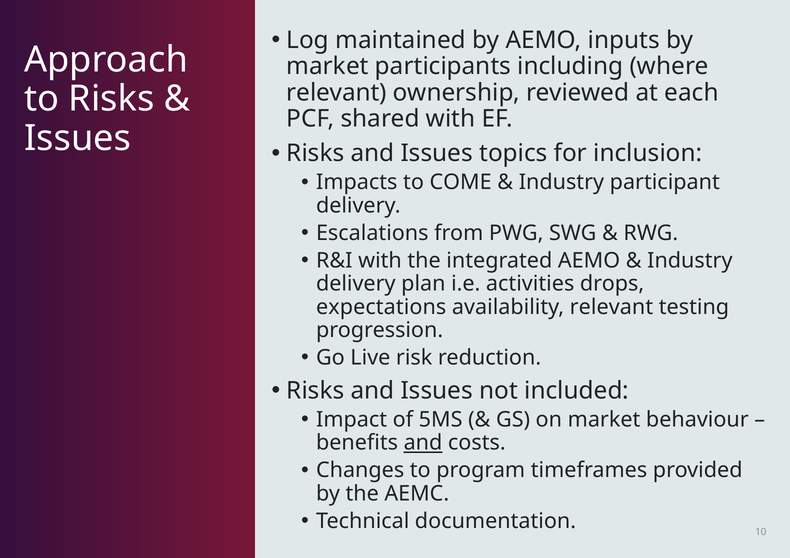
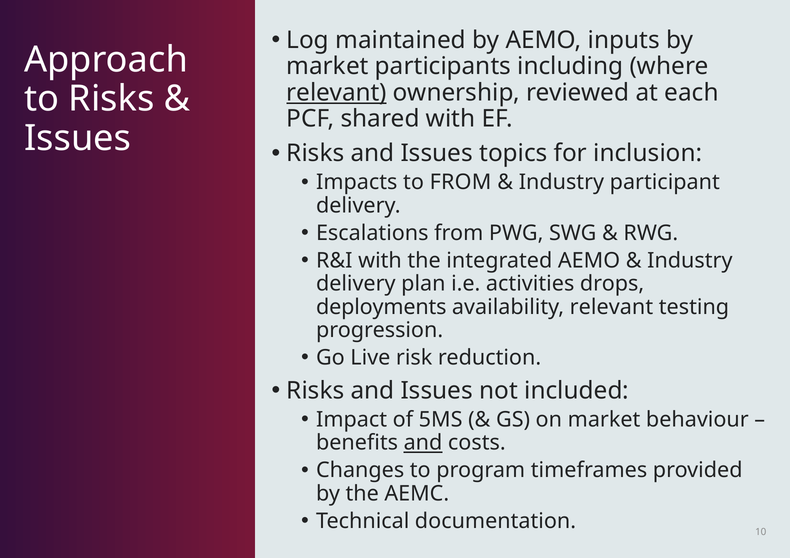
relevant at (337, 93) underline: none -> present
to COME: COME -> FROM
expectations: expectations -> deployments
